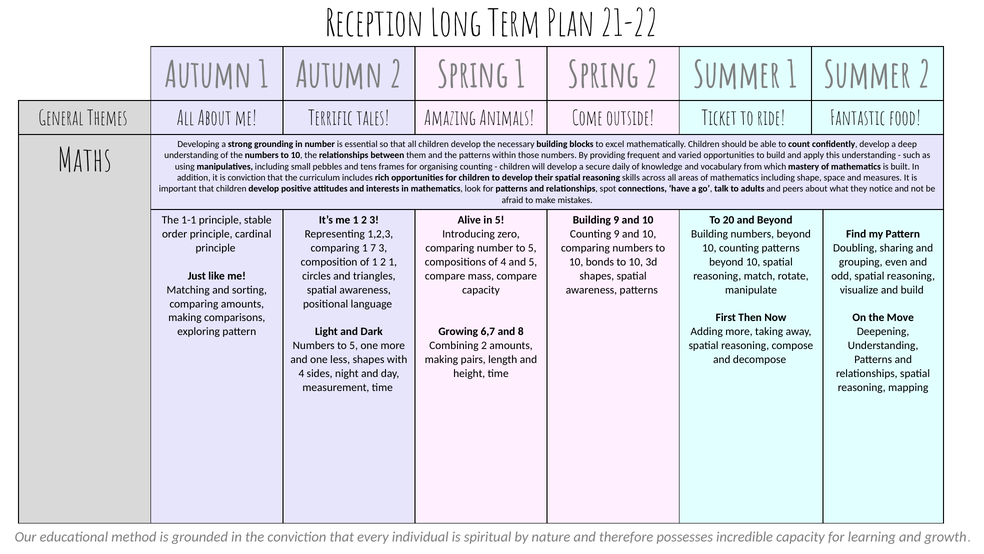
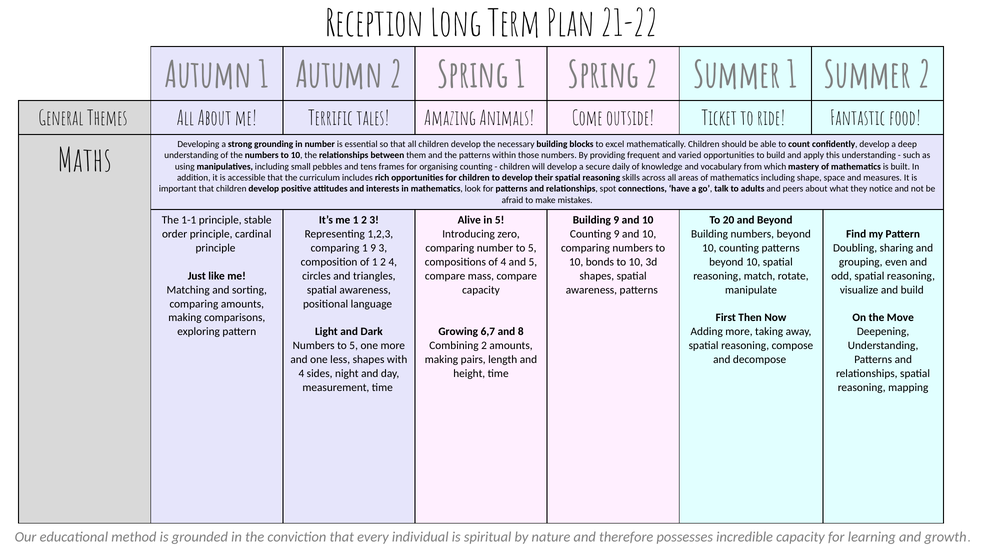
is conviction: conviction -> accessible
1 7: 7 -> 9
2 1: 1 -> 4
